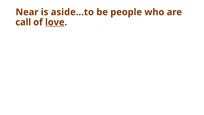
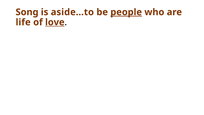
Near: Near -> Song
people underline: none -> present
call: call -> life
